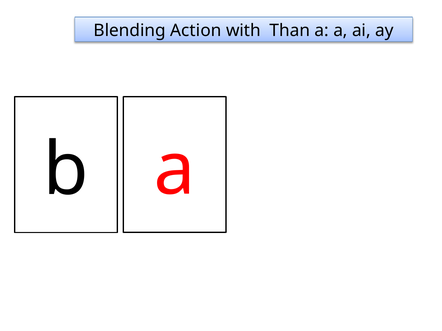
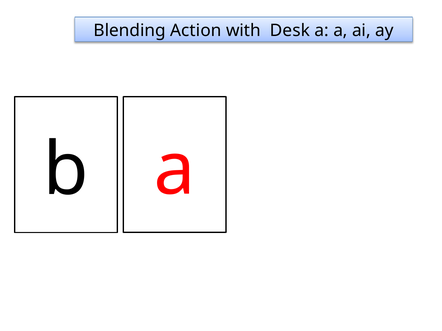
Than: Than -> Desk
